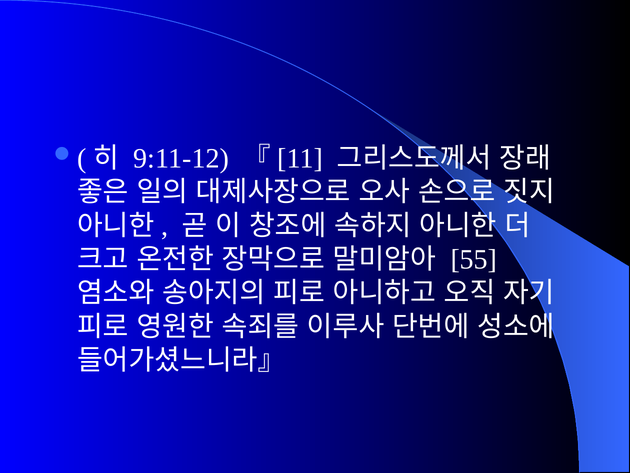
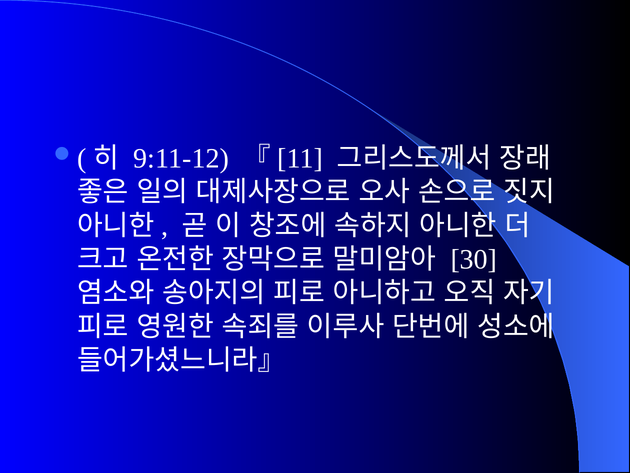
55: 55 -> 30
